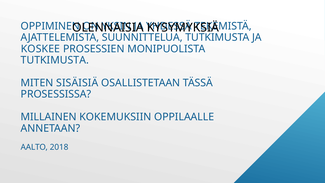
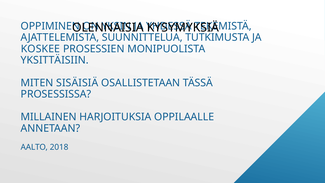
TUTKIMUSTA at (55, 60): TUTKIMUSTA -> YKSITTÄISIIN
KOKEMUKSIIN: KOKEMUKSIIN -> HARJOITUKSIA
